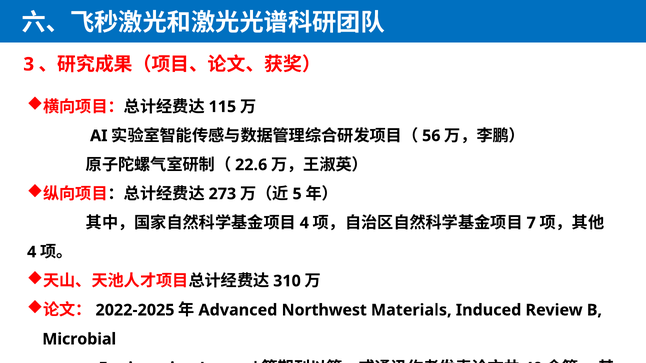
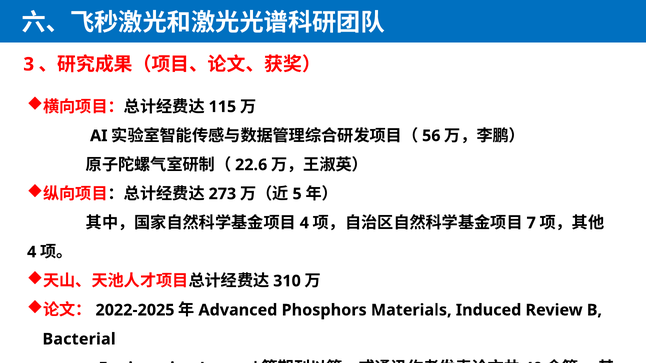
Northwest: Northwest -> Phosphors
Microbial: Microbial -> Bacterial
